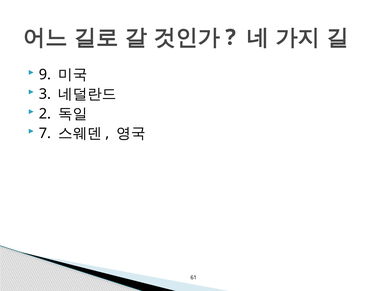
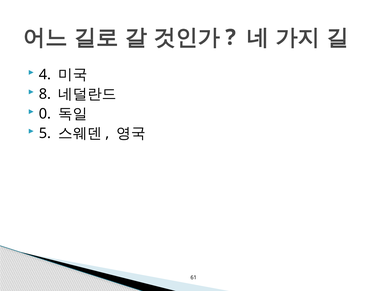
9: 9 -> 4
3: 3 -> 8
2: 2 -> 0
7: 7 -> 5
